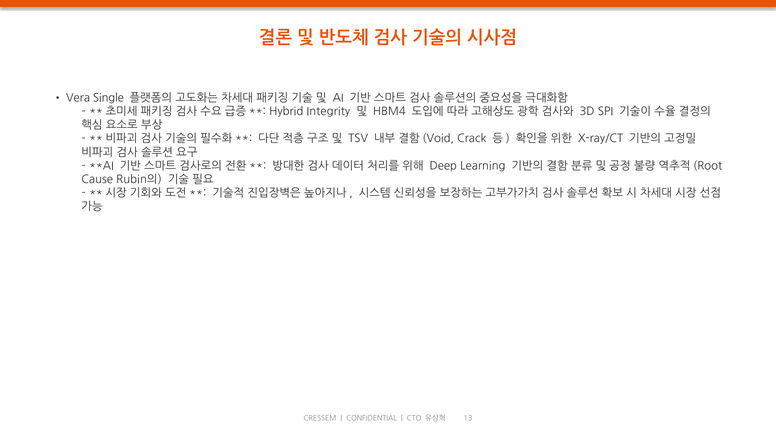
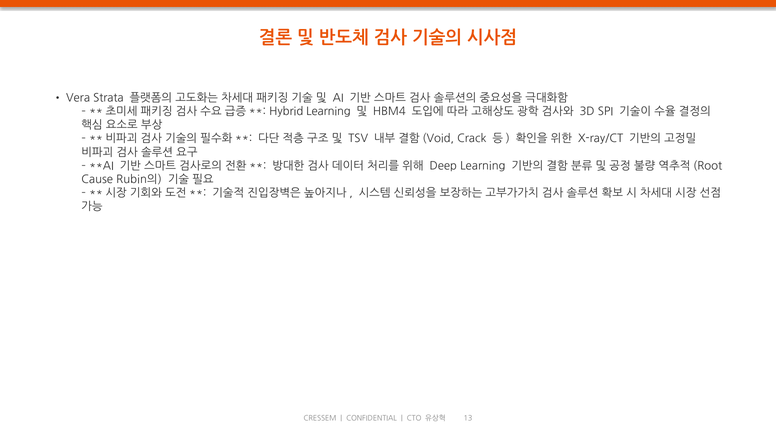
Single: Single -> Strata
Hybrid Integrity: Integrity -> Learning
